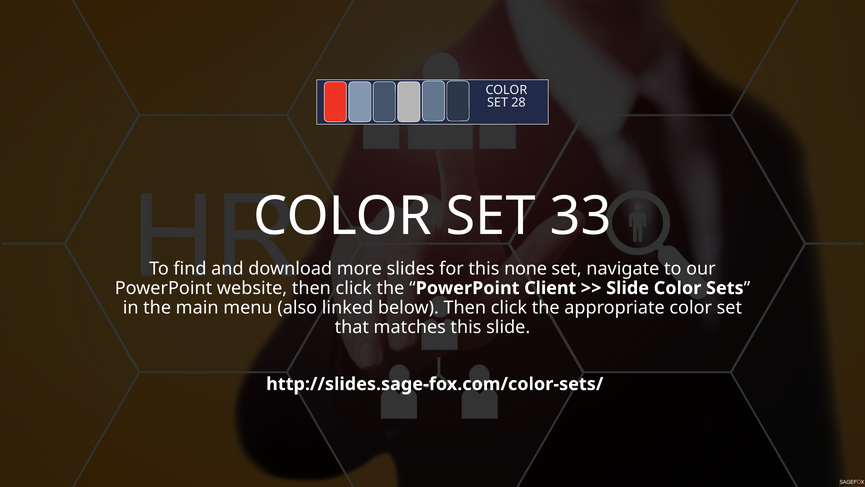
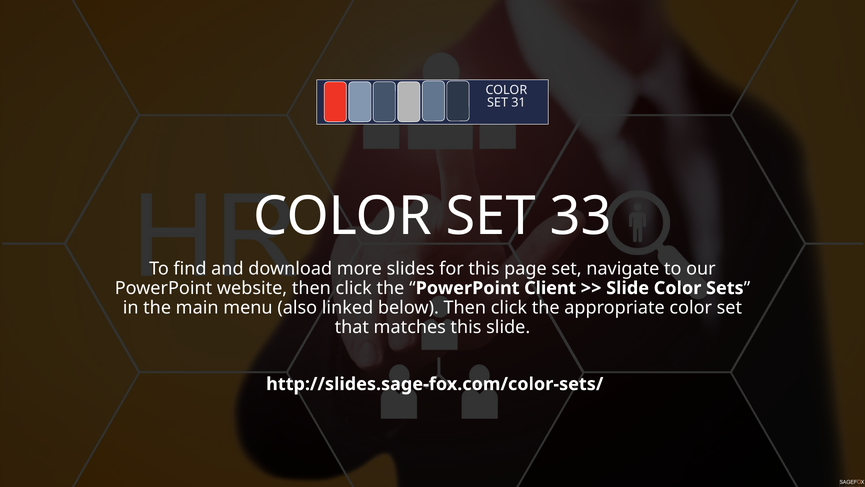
28: 28 -> 31
none: none -> page
